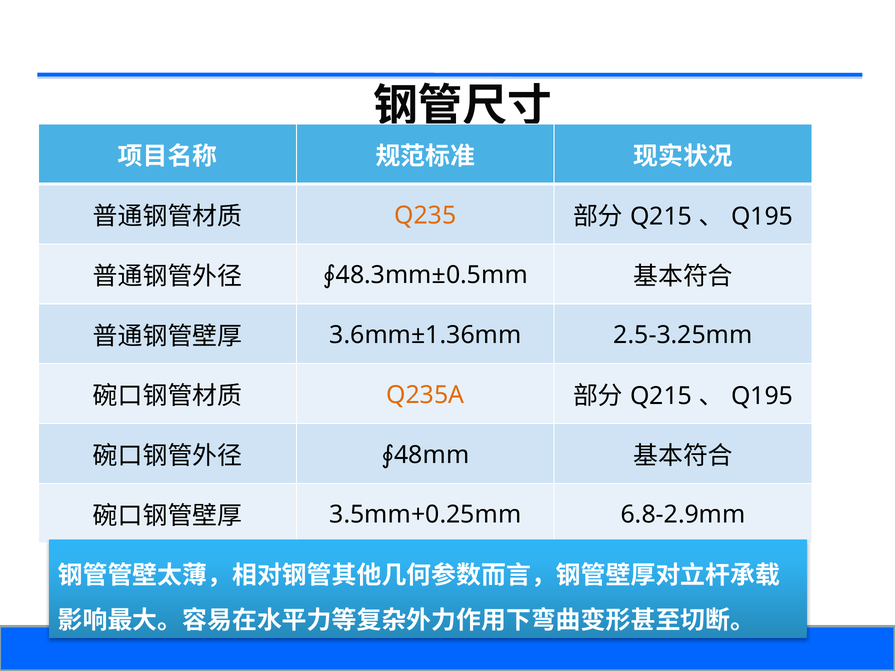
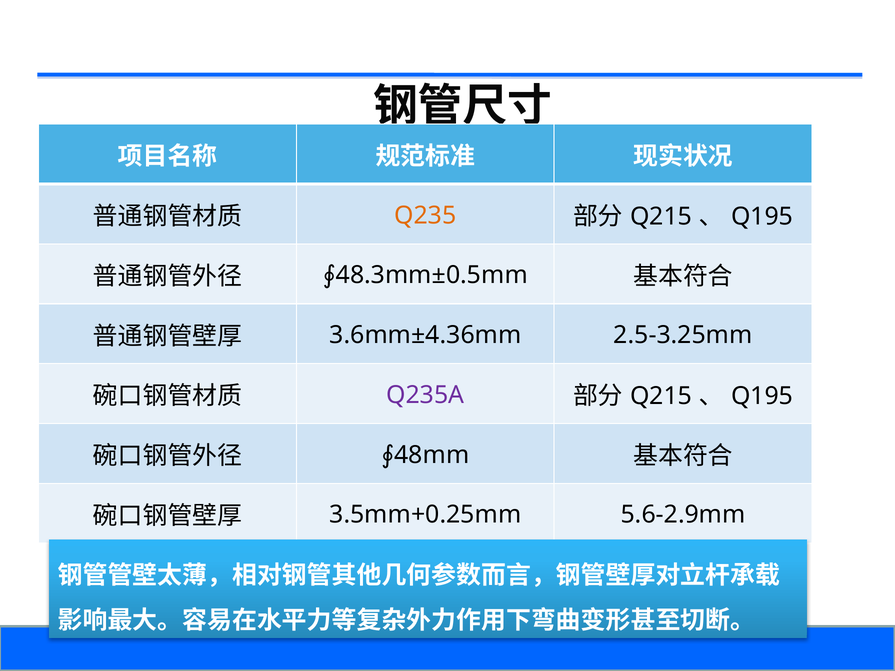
3.6mm±1.36mm: 3.6mm±1.36mm -> 3.6mm±4.36mm
Q235A colour: orange -> purple
6.8-2.9mm: 6.8-2.9mm -> 5.6-2.9mm
